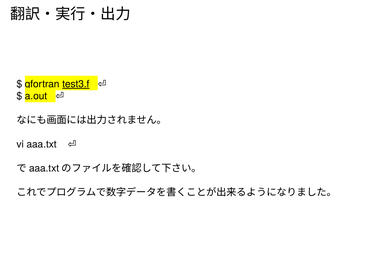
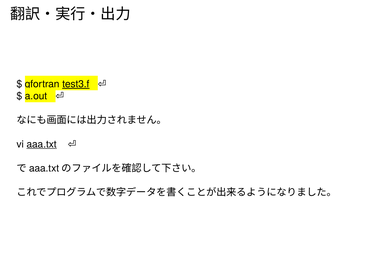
aaa.txt underline: none -> present
